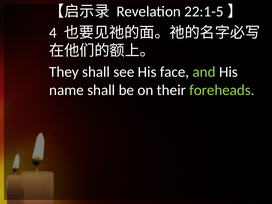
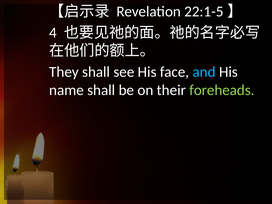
and colour: light green -> light blue
